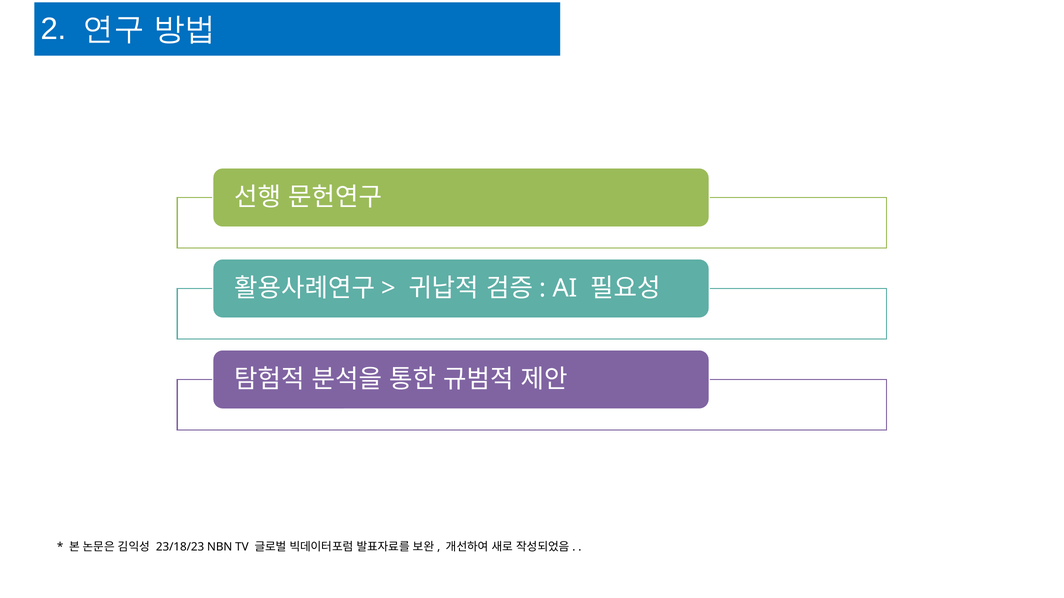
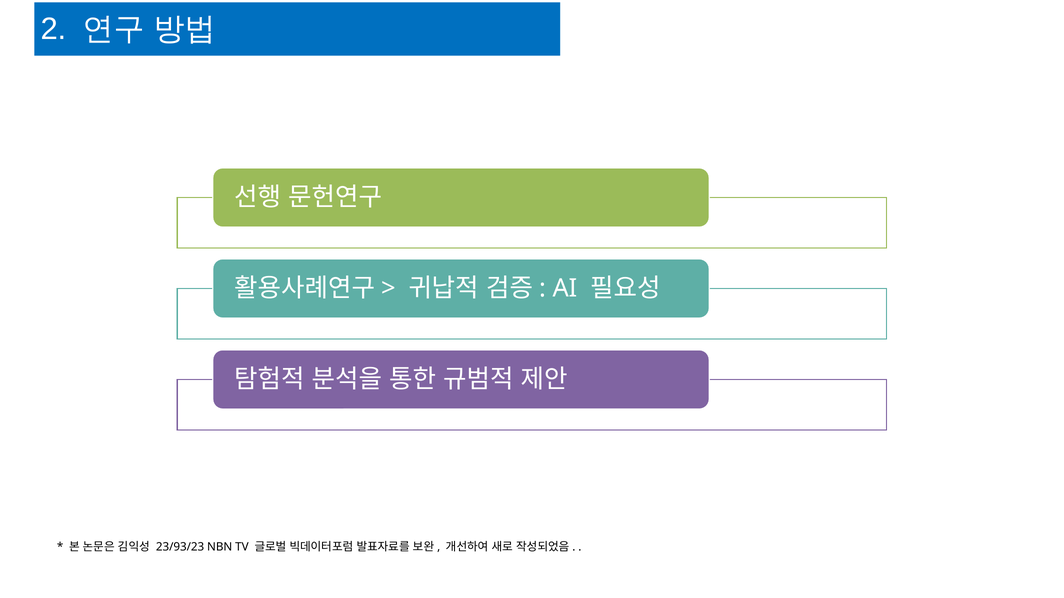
23/18/23: 23/18/23 -> 23/93/23
